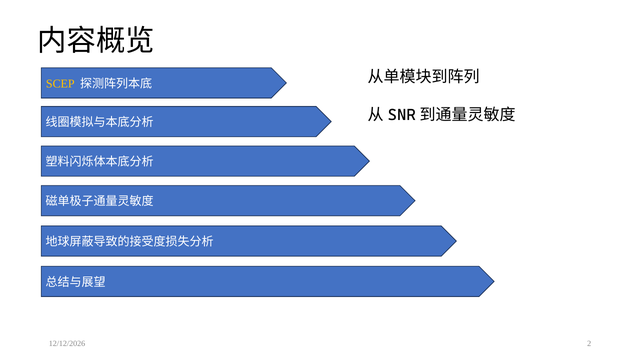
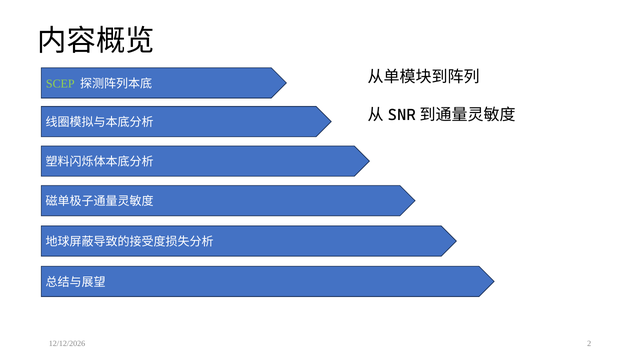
SCEP colour: yellow -> light green
